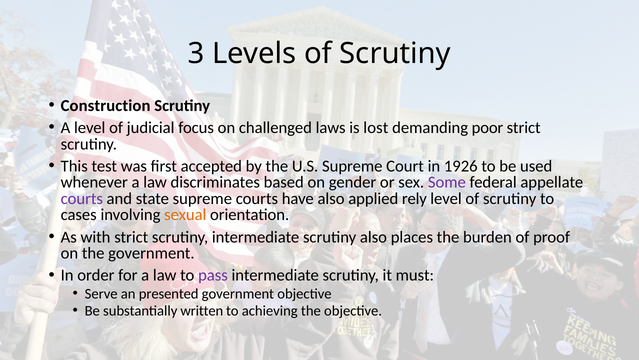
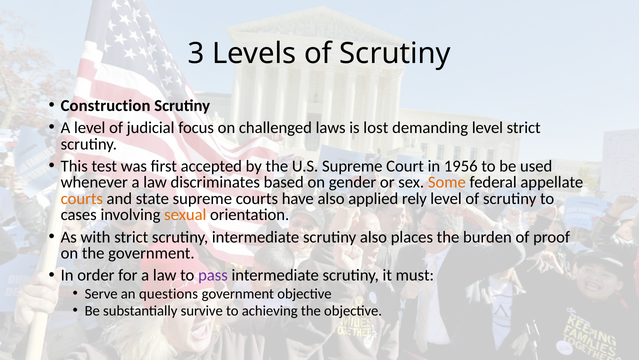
demanding poor: poor -> level
1926: 1926 -> 1956
Some colour: purple -> orange
courts at (82, 198) colour: purple -> orange
presented: presented -> questions
written: written -> survive
